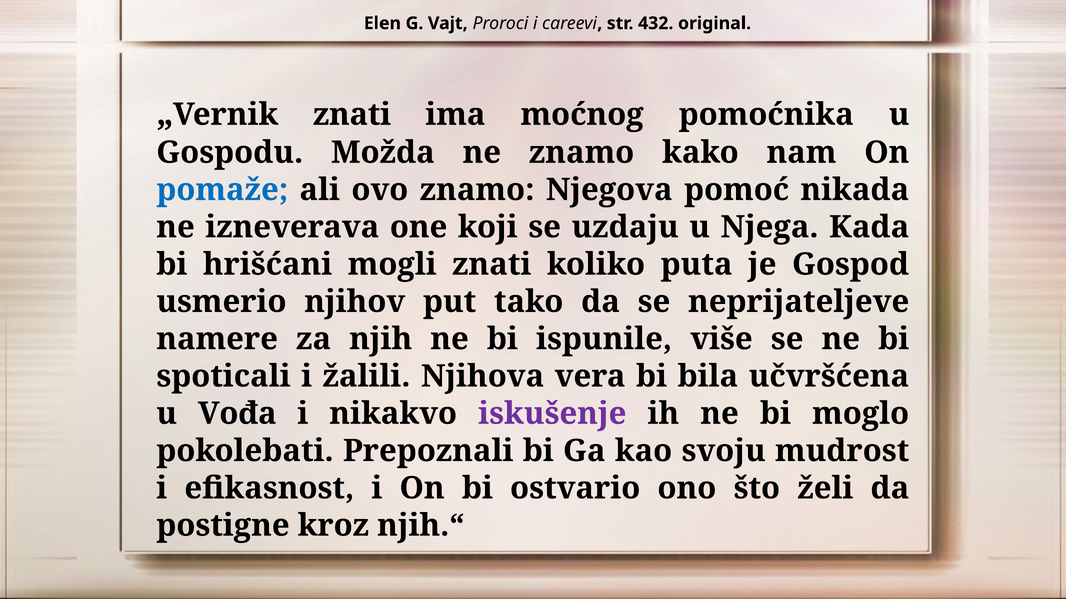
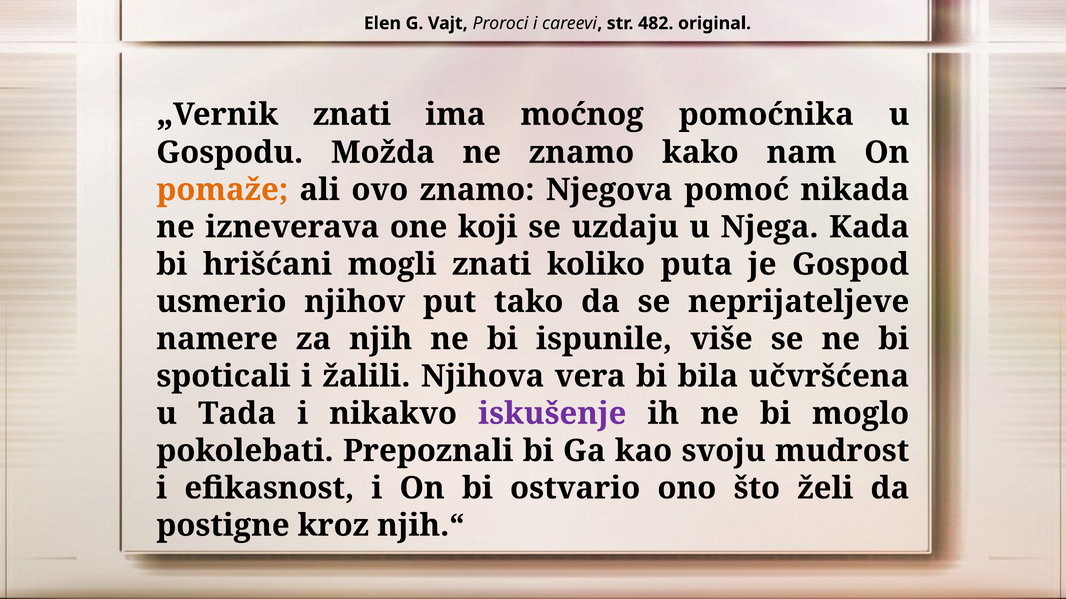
432: 432 -> 482
pomaže colour: blue -> orange
Vođa: Vođa -> Tada
